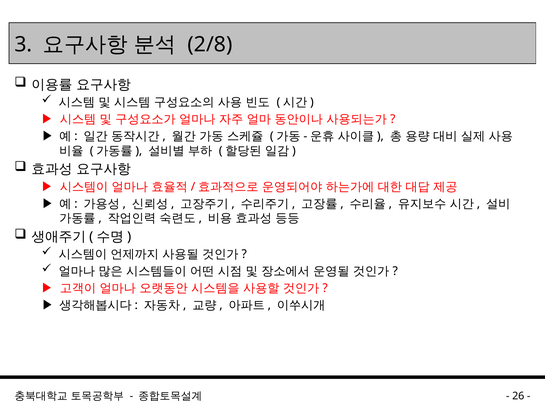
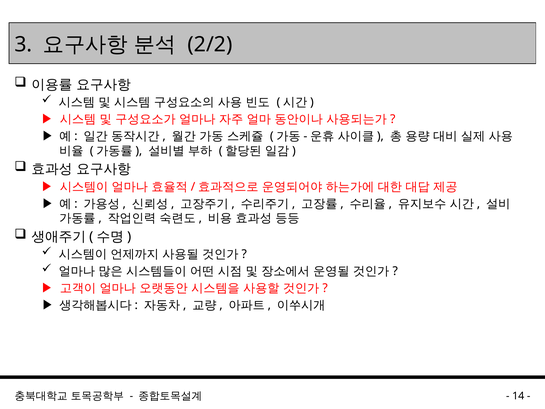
2/8: 2/8 -> 2/2
26: 26 -> 14
